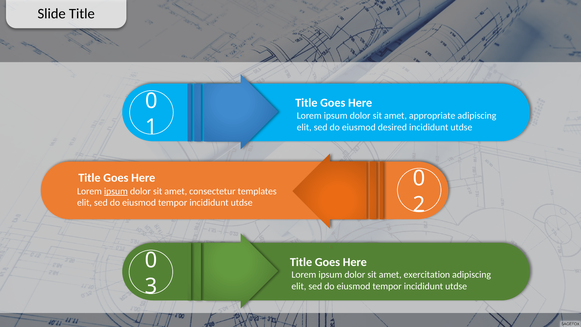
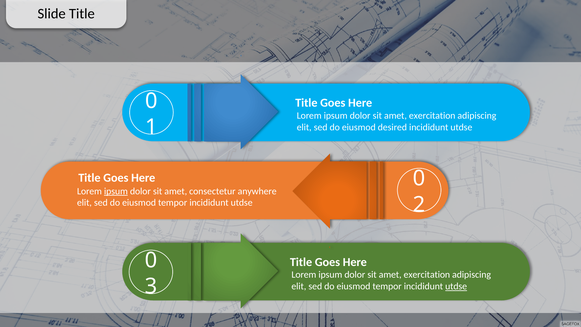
appropriate at (432, 116): appropriate -> exercitation
templates: templates -> anywhere
utdse at (456, 286) underline: none -> present
